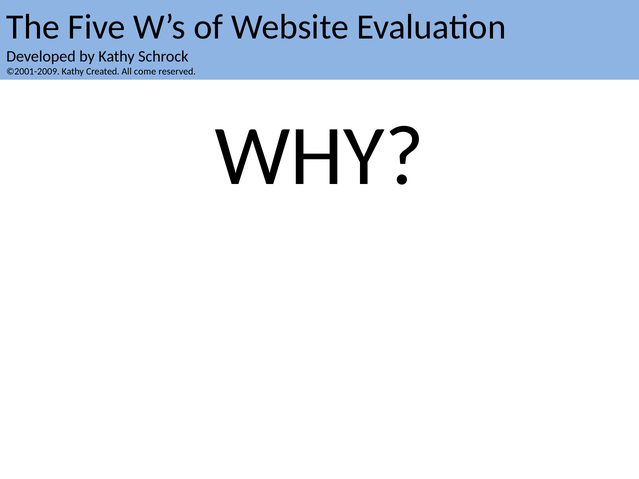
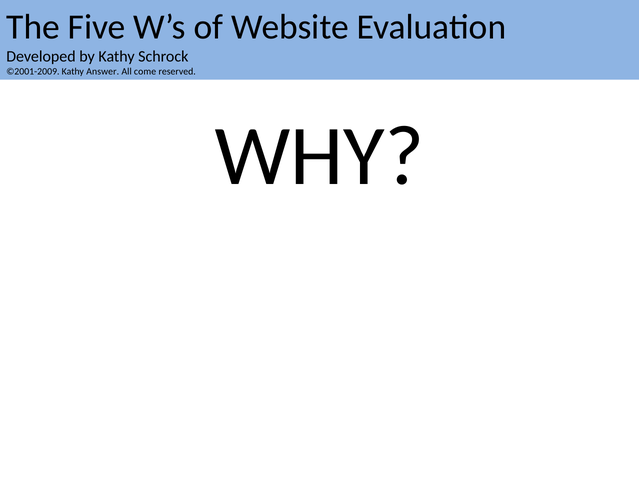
Created: Created -> Answer
